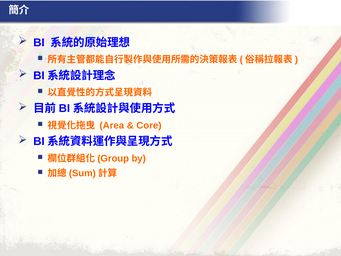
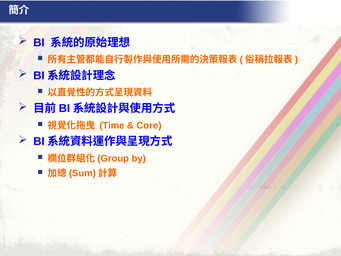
Area: Area -> Time
